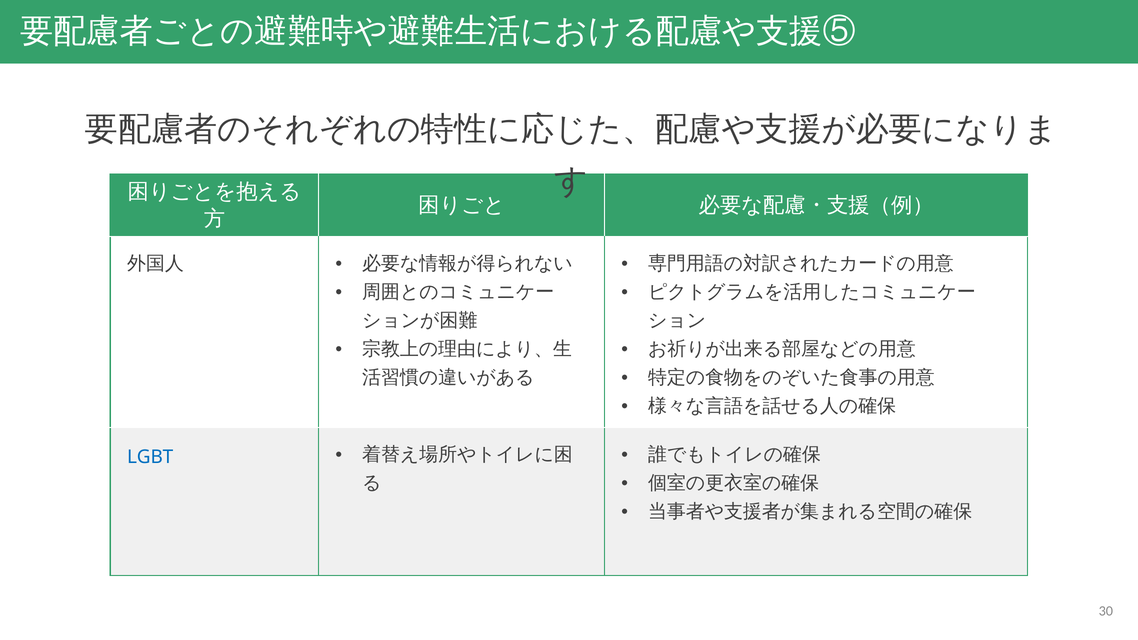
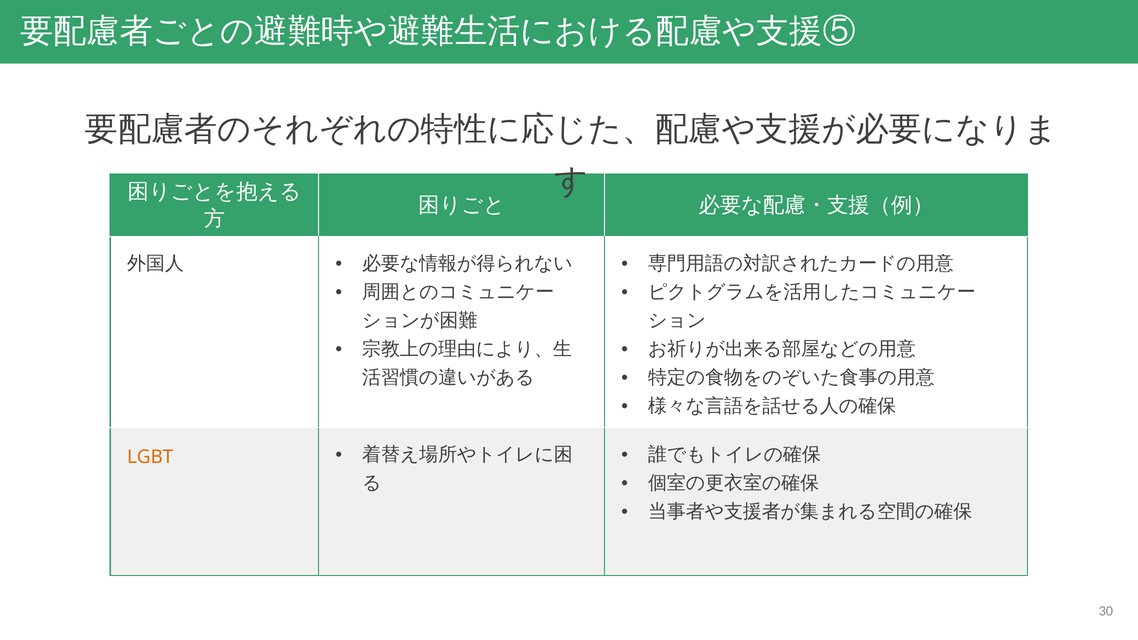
LGBT colour: blue -> orange
